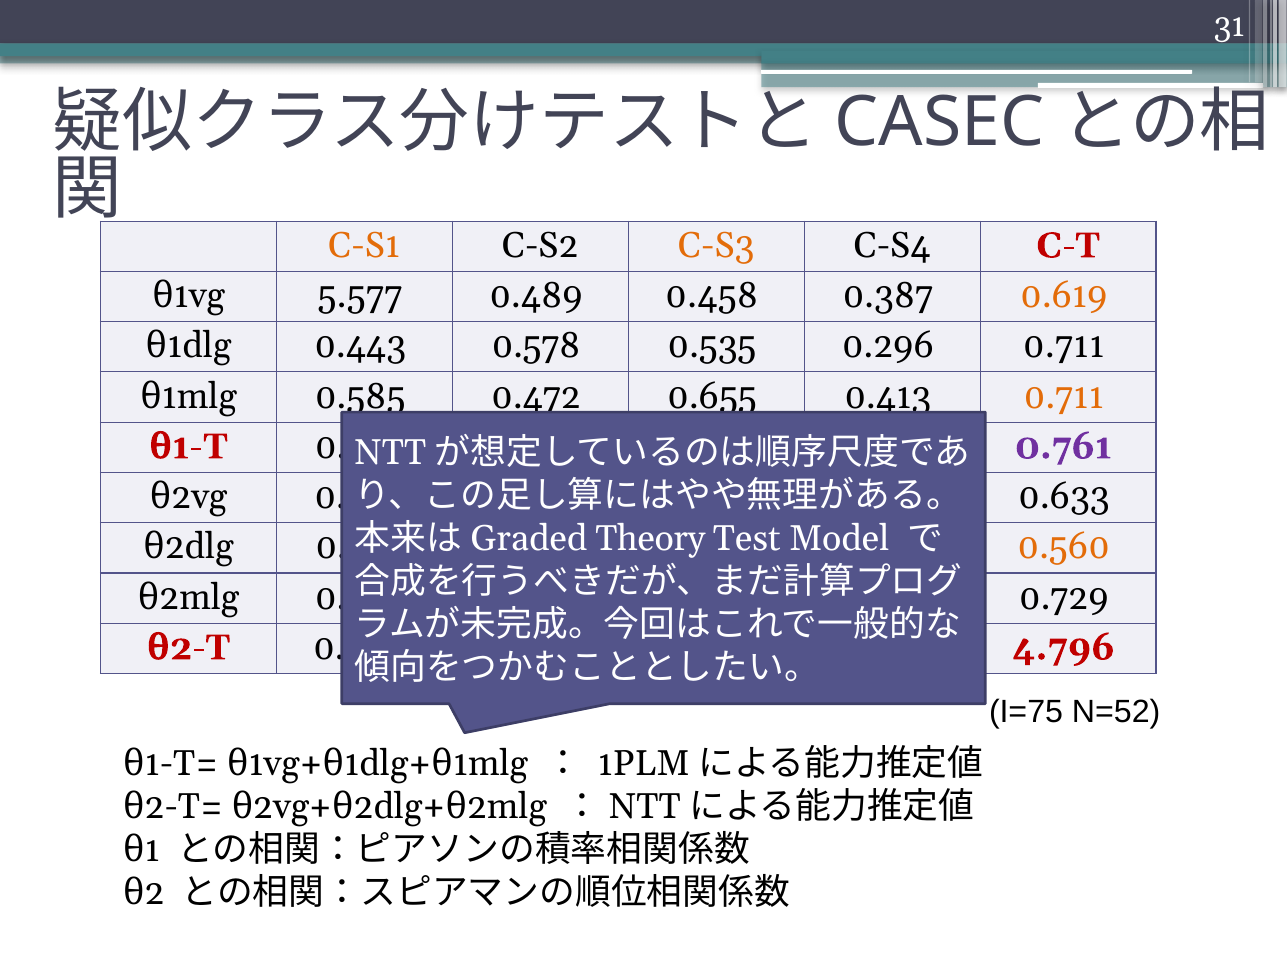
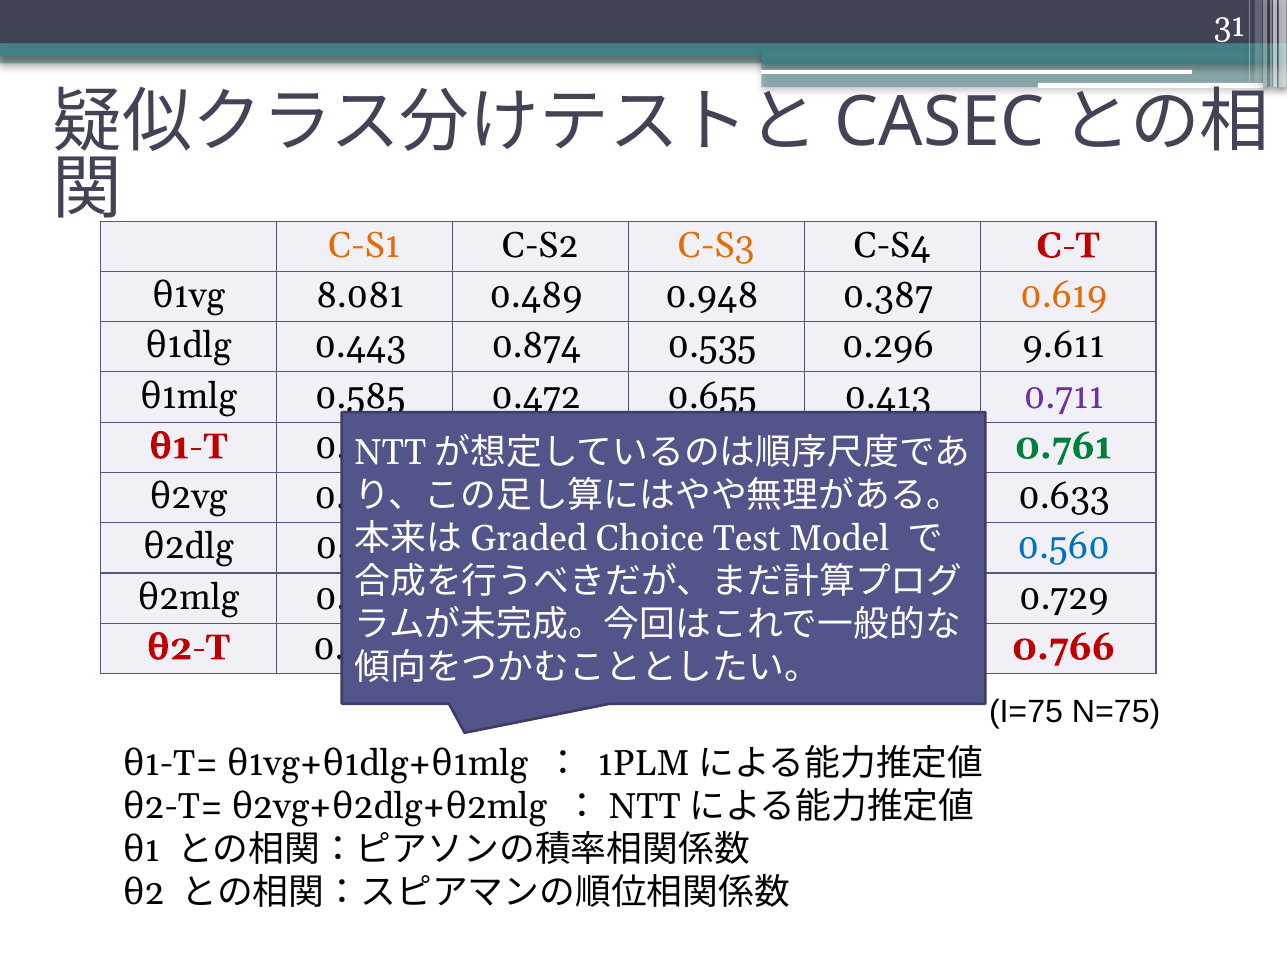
5.577: 5.577 -> 8.081
0.458: 0.458 -> 0.948
0.578: 0.578 -> 0.874
0.296 0.711: 0.711 -> 9.611
0.711 at (1064, 396) colour: orange -> purple
0.761 colour: purple -> green
Theory: Theory -> Choice
0.560 colour: orange -> blue
4.796: 4.796 -> 0.766
N=52: N=52 -> N=75
